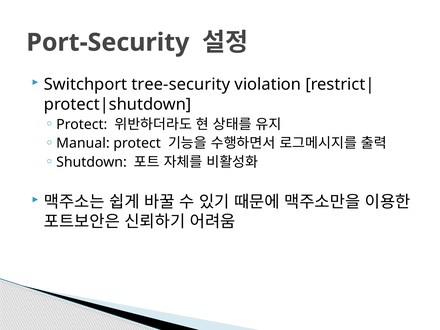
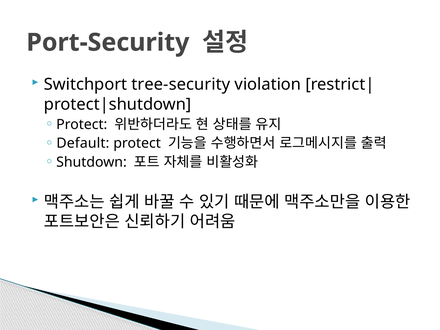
Manual: Manual -> Default
